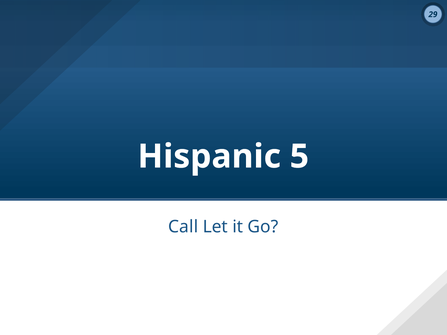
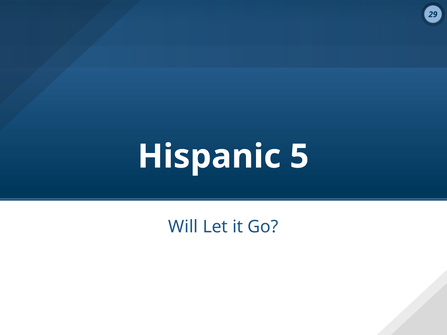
Call: Call -> Will
